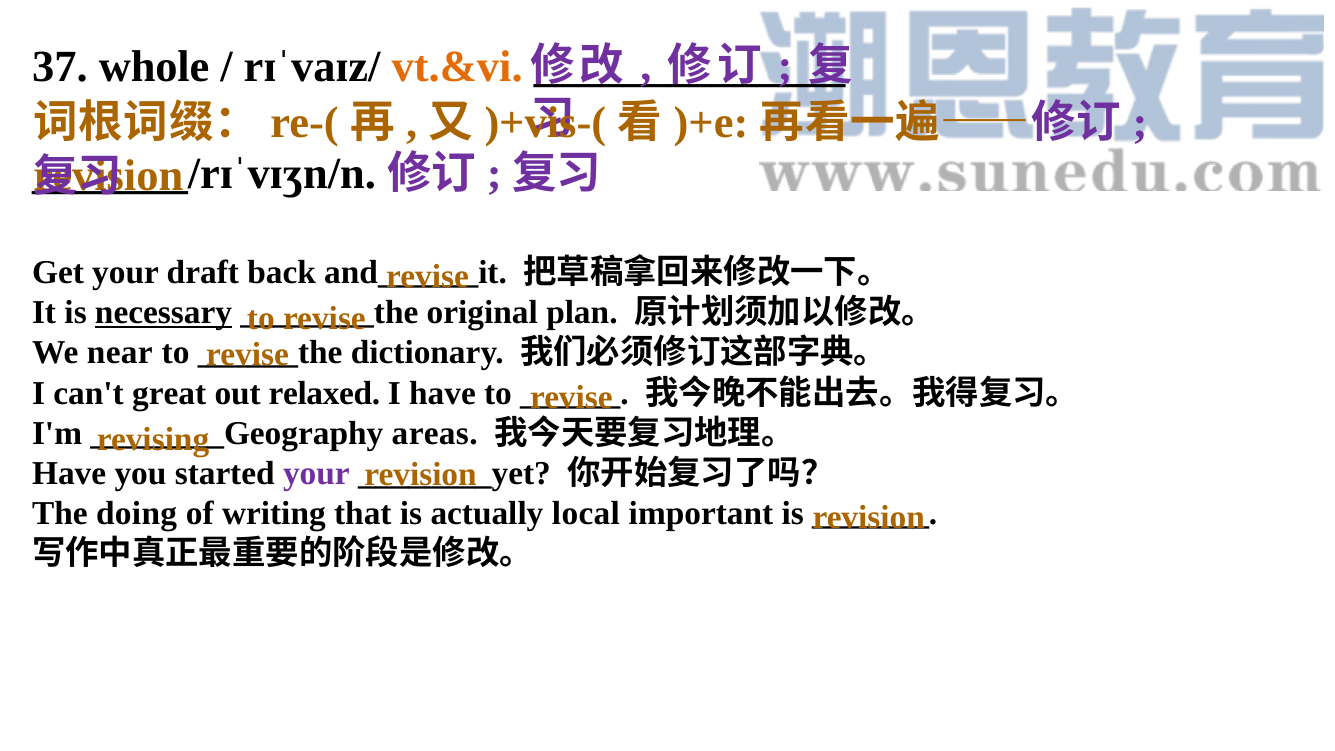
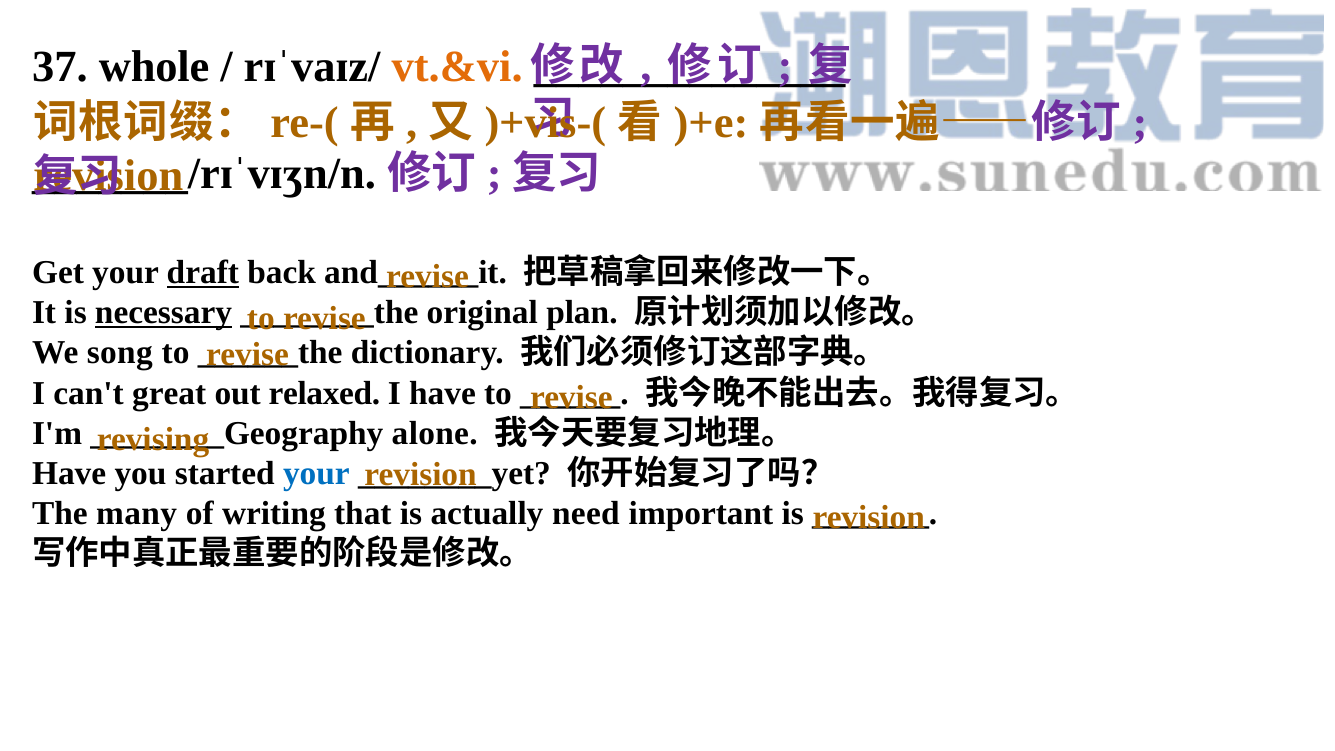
draft underline: none -> present
near: near -> song
areas: areas -> alone
your at (316, 473) colour: purple -> blue
doing: doing -> many
local: local -> need
